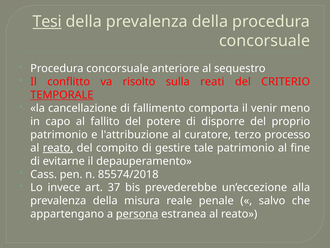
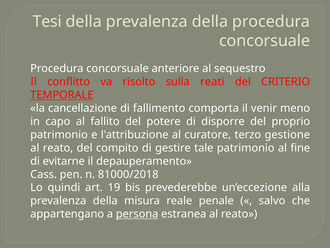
Tesi underline: present -> none
processo: processo -> gestione
reato at (58, 148) underline: present -> none
85574/2018: 85574/2018 -> 81000/2018
invece: invece -> quindi
37: 37 -> 19
